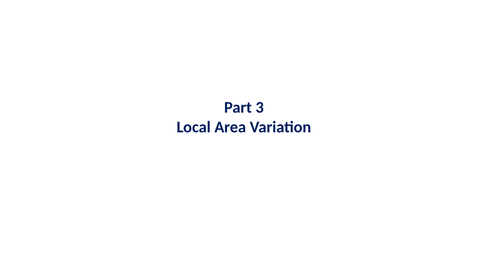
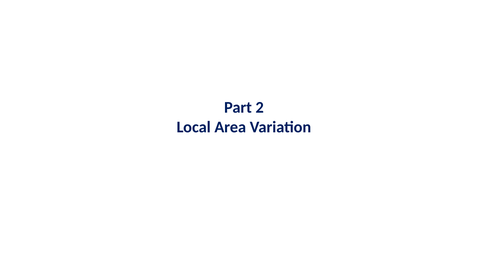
3: 3 -> 2
